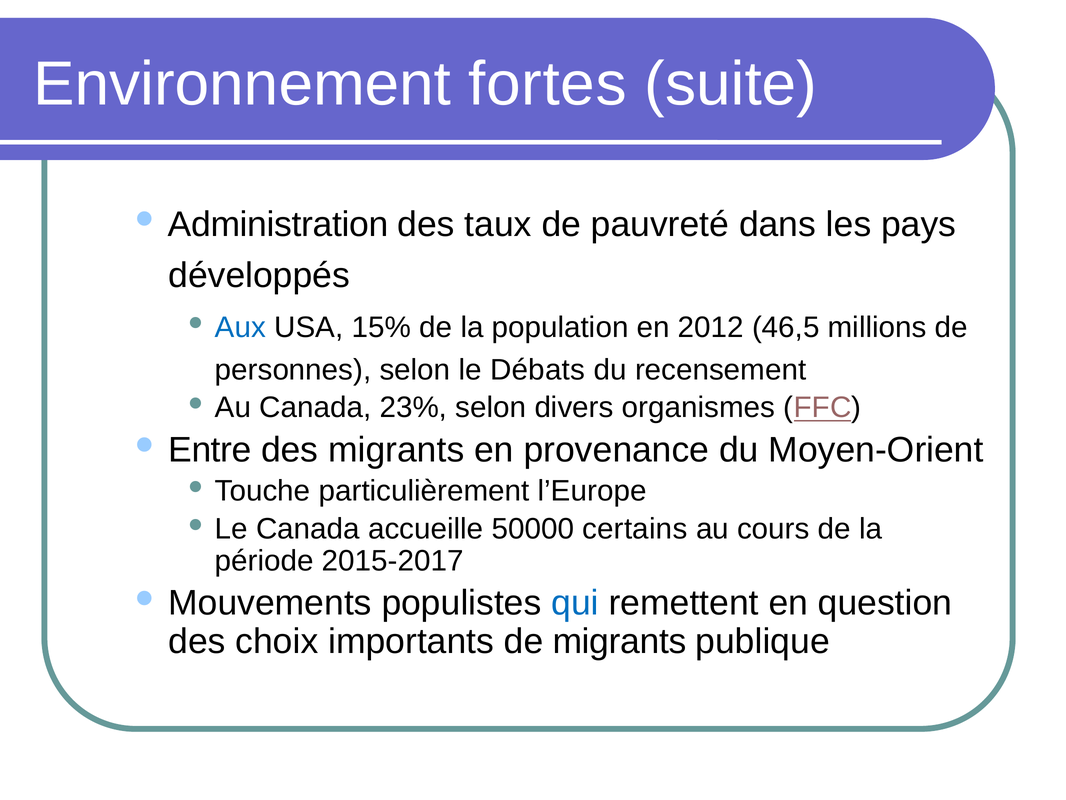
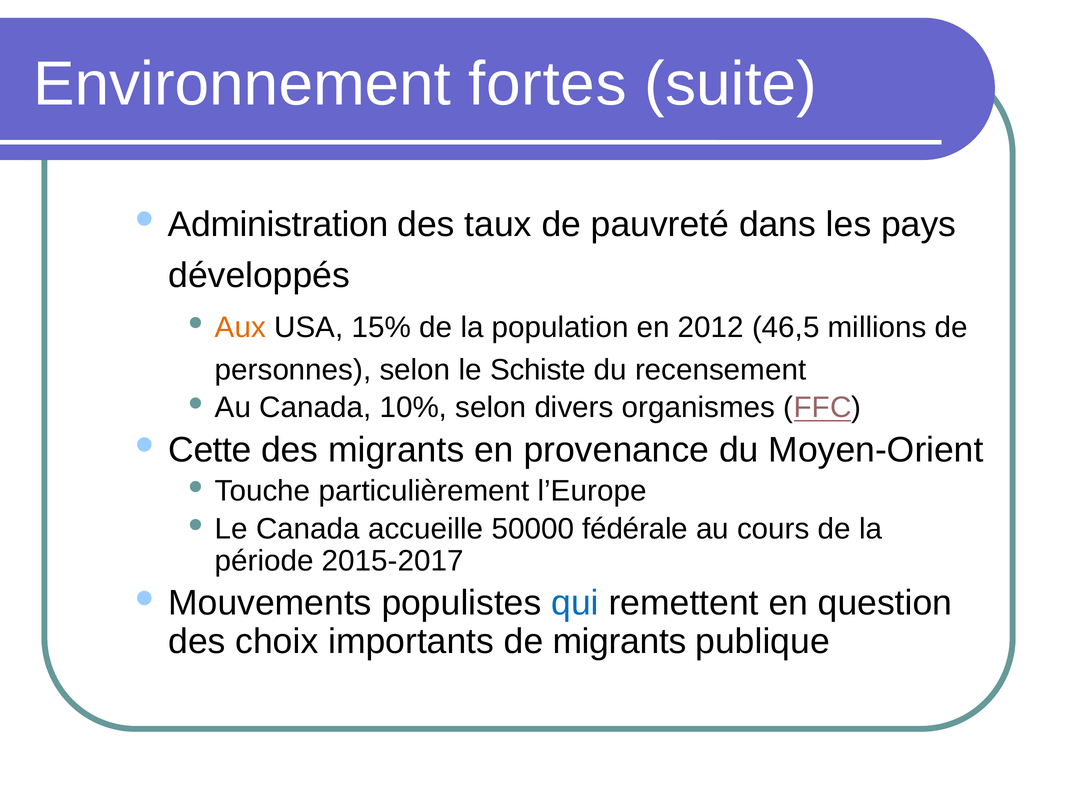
Aux colour: blue -> orange
Débats: Débats -> Schiste
23%: 23% -> 10%
Entre: Entre -> Cette
certains: certains -> fédérale
